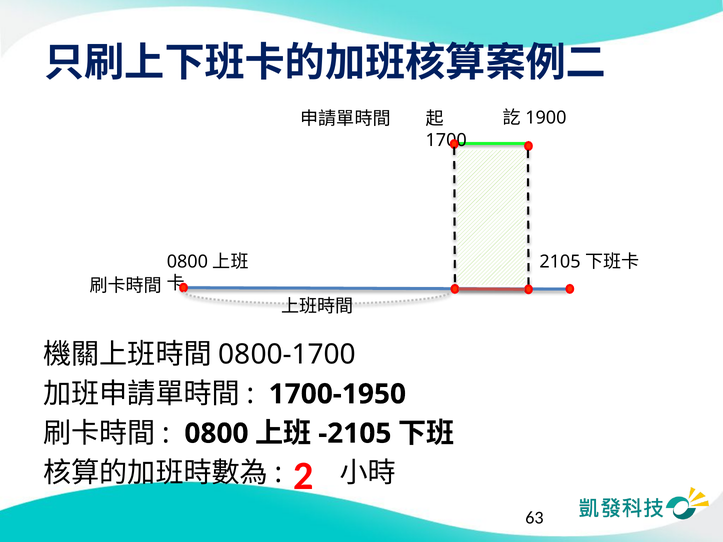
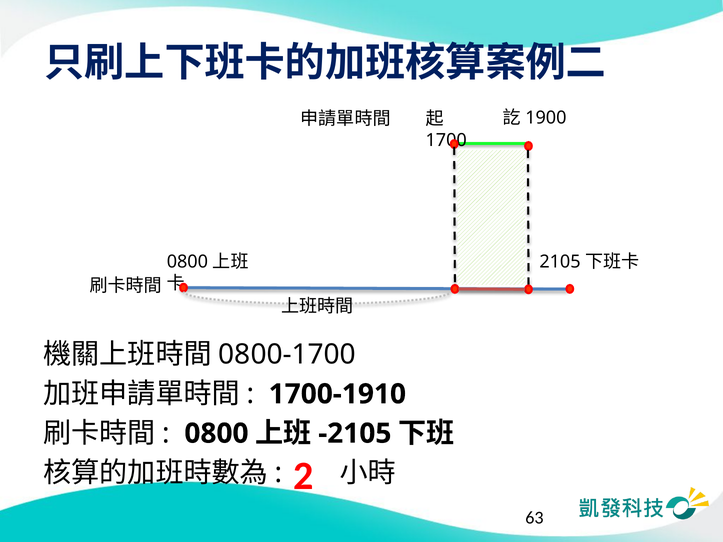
1700-1950: 1700-1950 -> 1700-1910
